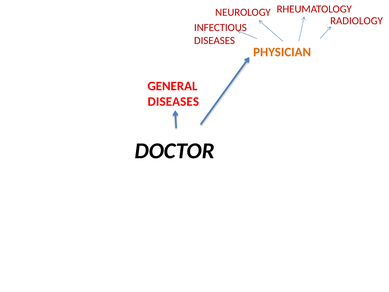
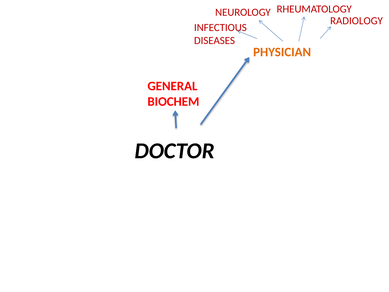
DISEASES at (173, 101): DISEASES -> BIOCHEM
